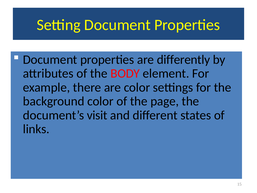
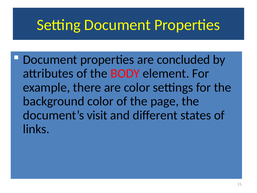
differently: differently -> concluded
